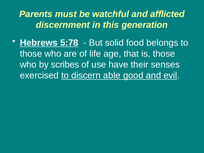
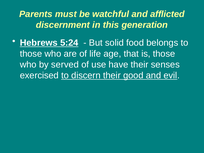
5:78: 5:78 -> 5:24
scribes: scribes -> served
discern able: able -> their
